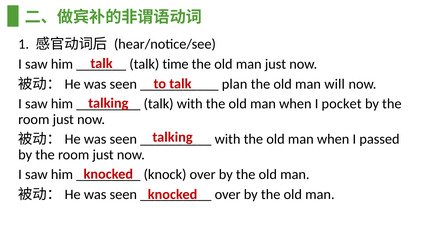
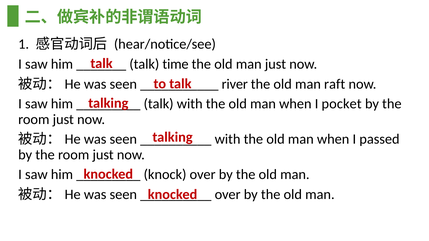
plan: plan -> river
will: will -> raft
